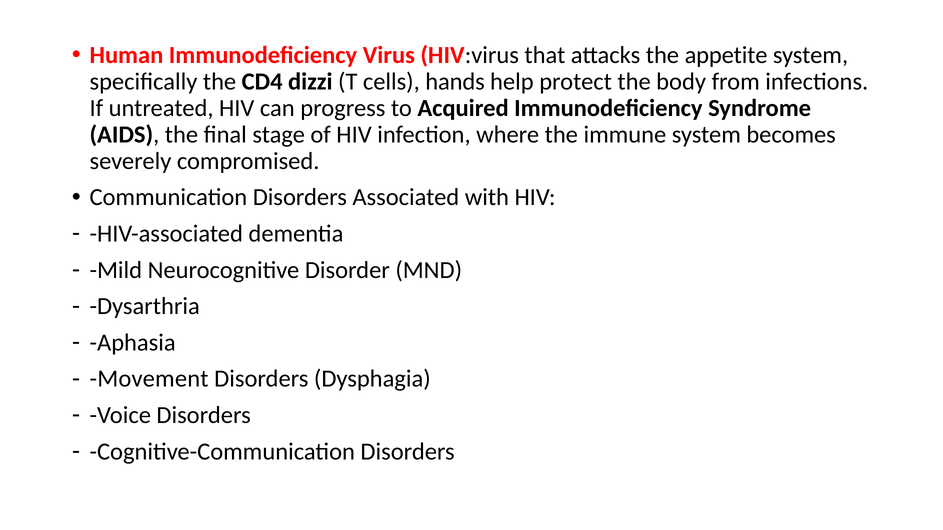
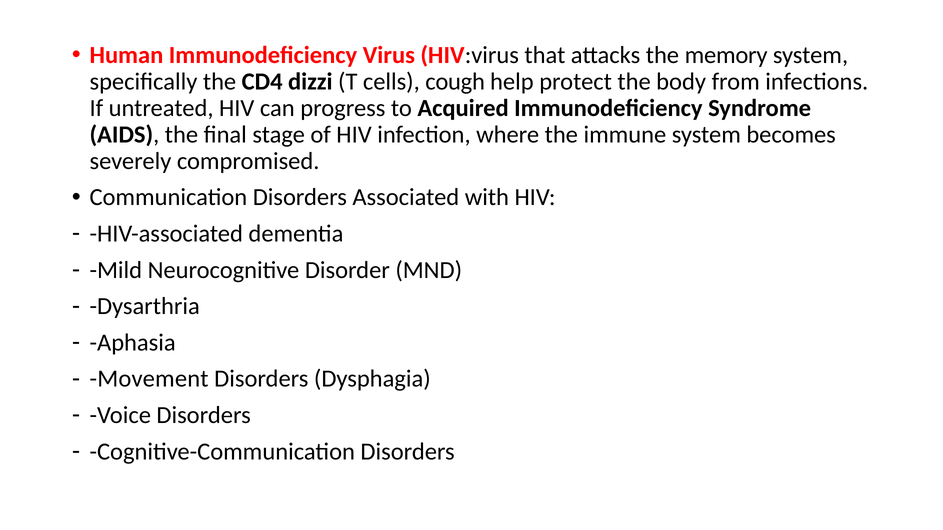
appetite: appetite -> memory
hands: hands -> cough
